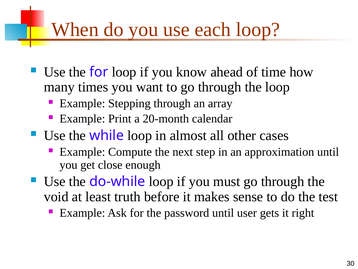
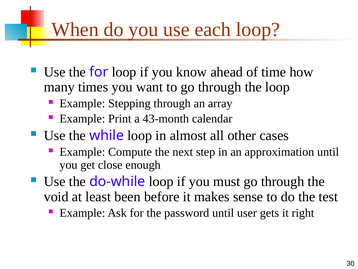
20-month: 20-month -> 43-month
truth: truth -> been
